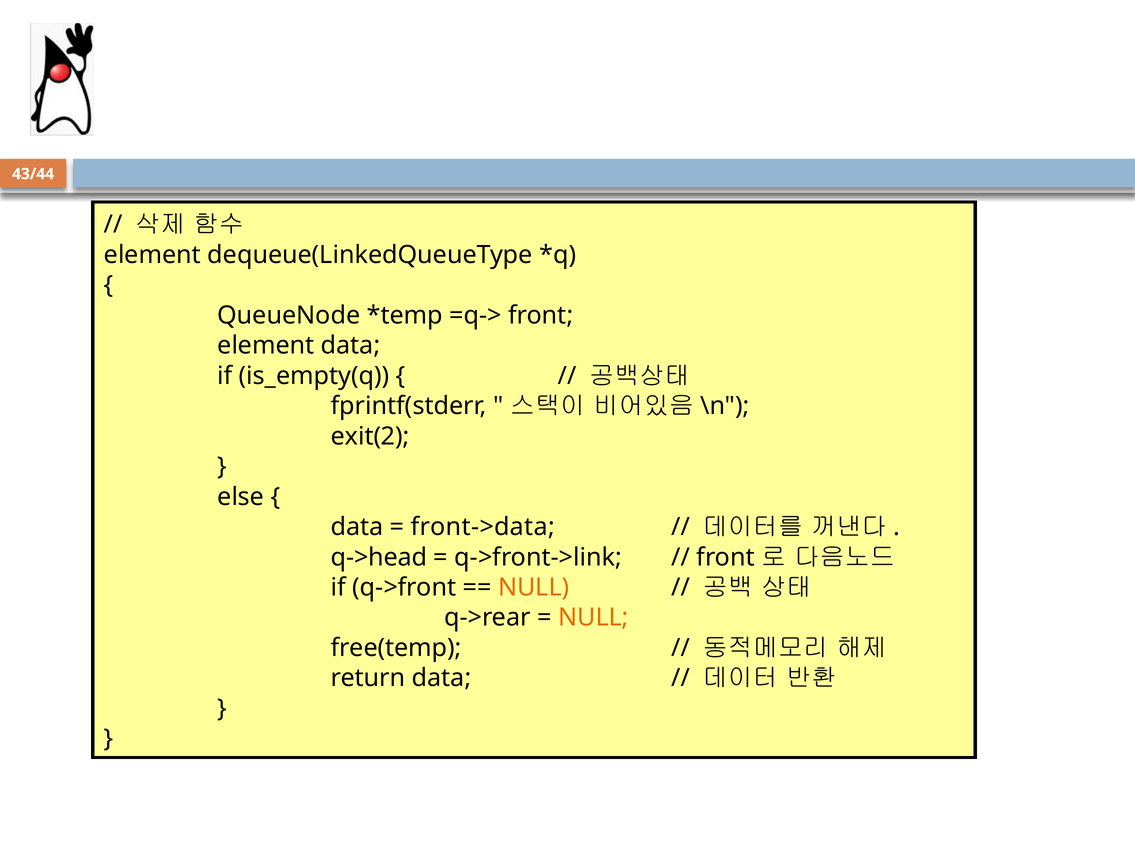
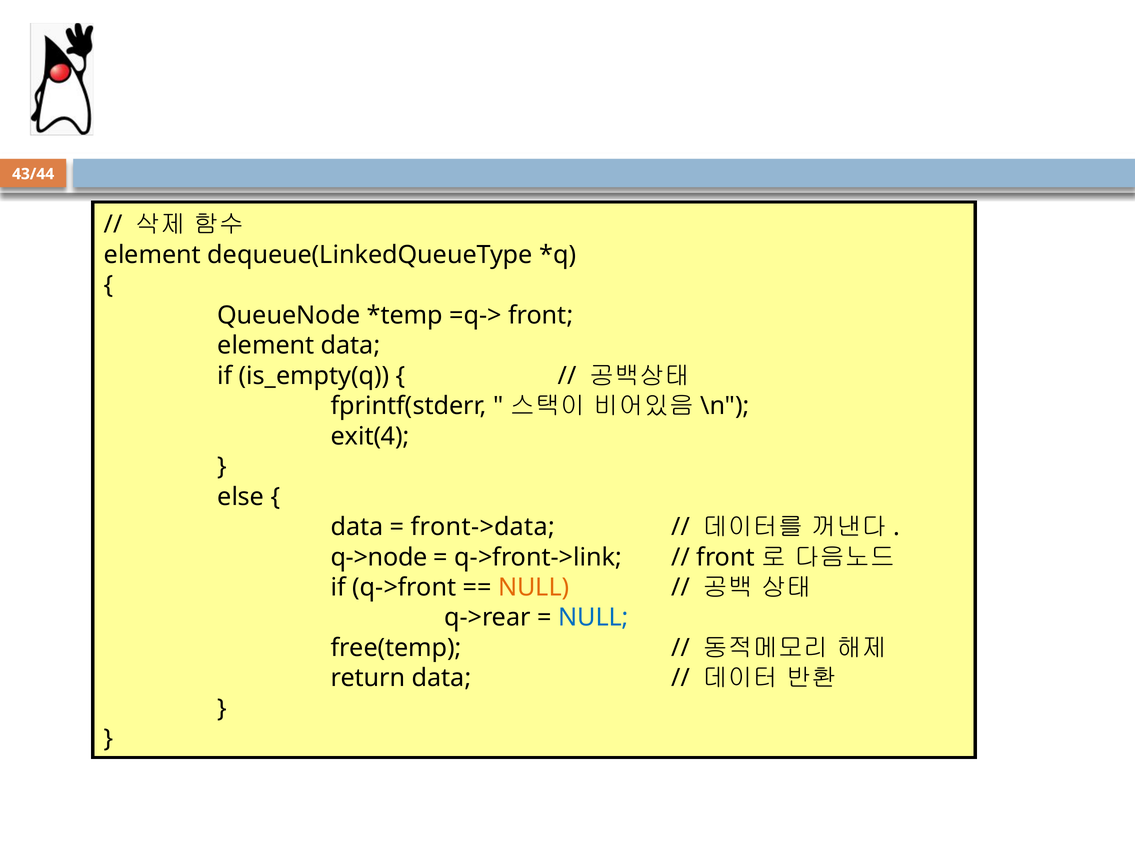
exit(2: exit(2 -> exit(4
q->head: q->head -> q->node
NULL at (593, 618) colour: orange -> blue
